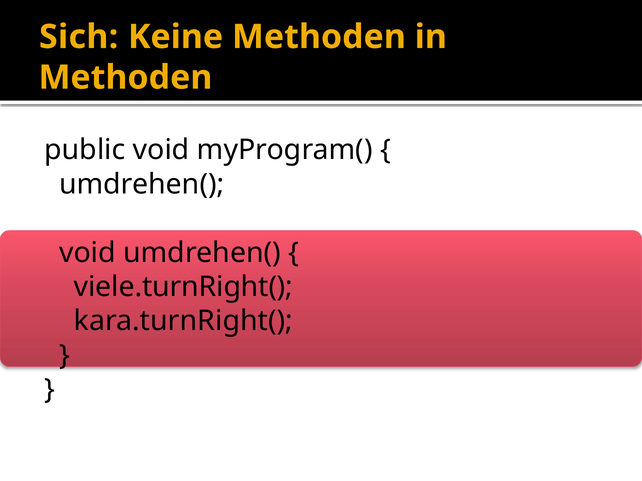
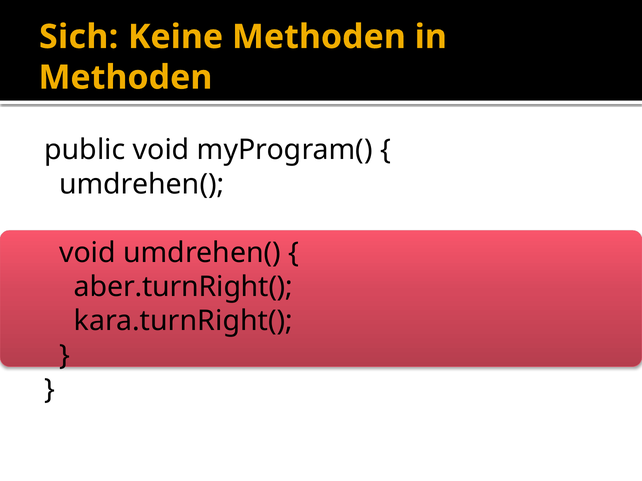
viele.turnRight(: viele.turnRight( -> aber.turnRight(
